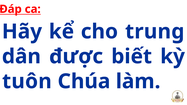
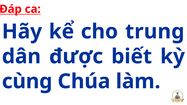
tuôn: tuôn -> cùng
